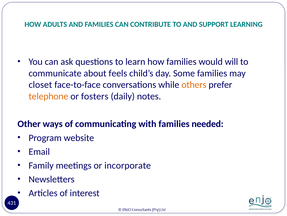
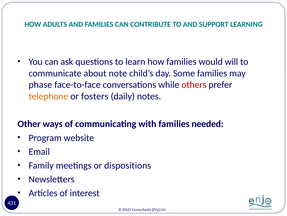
feels: feels -> note
closet: closet -> phase
others colour: orange -> red
incorporate: incorporate -> dispositions
